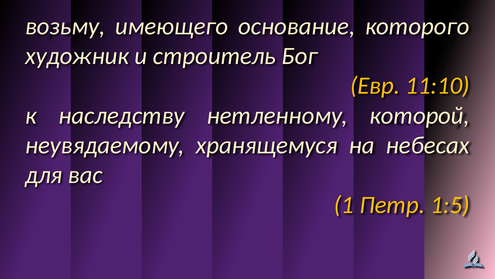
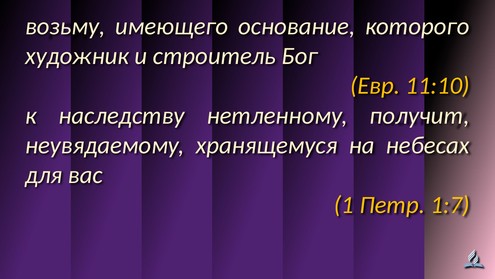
которой: которой -> получит
1:5: 1:5 -> 1:7
